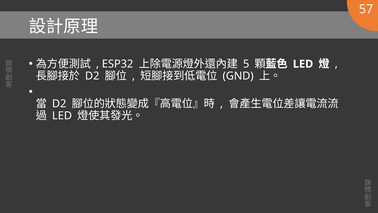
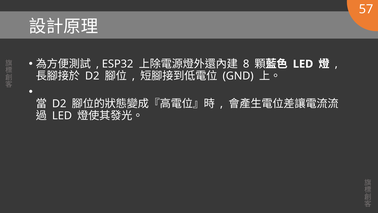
5: 5 -> 8
